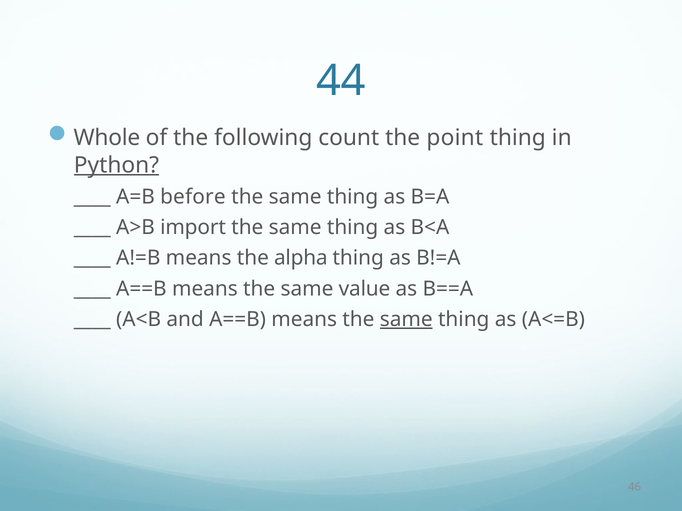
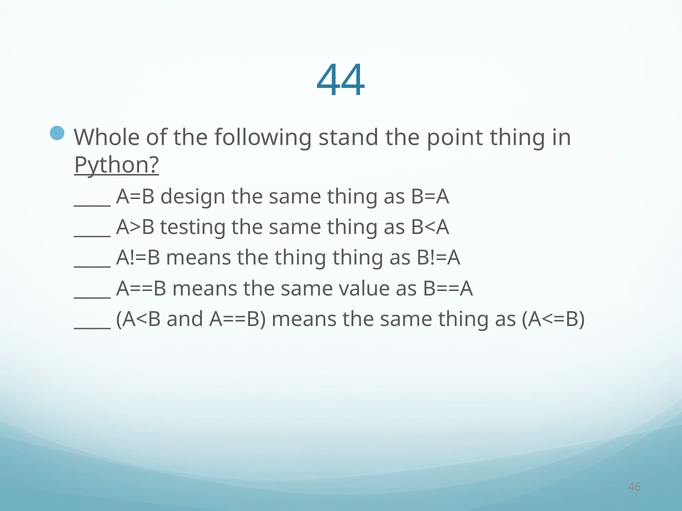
count: count -> stand
before: before -> design
import: import -> testing
the alpha: alpha -> thing
same at (406, 320) underline: present -> none
